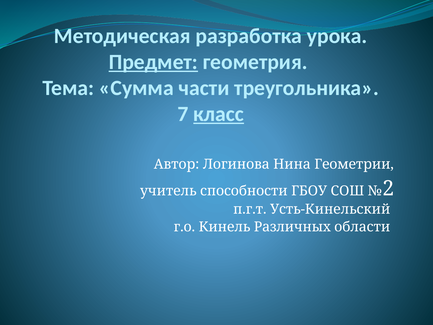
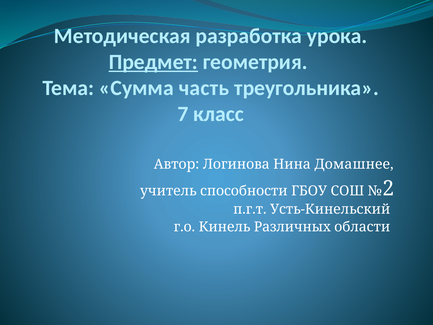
части: части -> часть
класс underline: present -> none
Геометрии: Геометрии -> Домашнее
